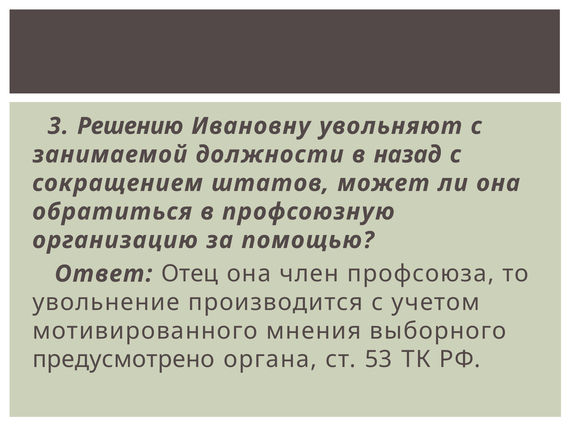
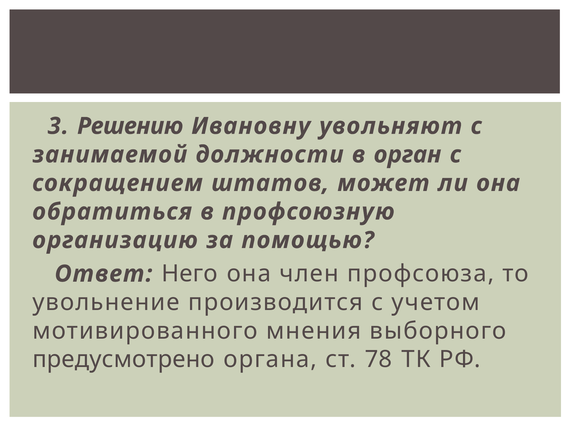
назад: назад -> орган
Отец: Отец -> Него
53: 53 -> 78
